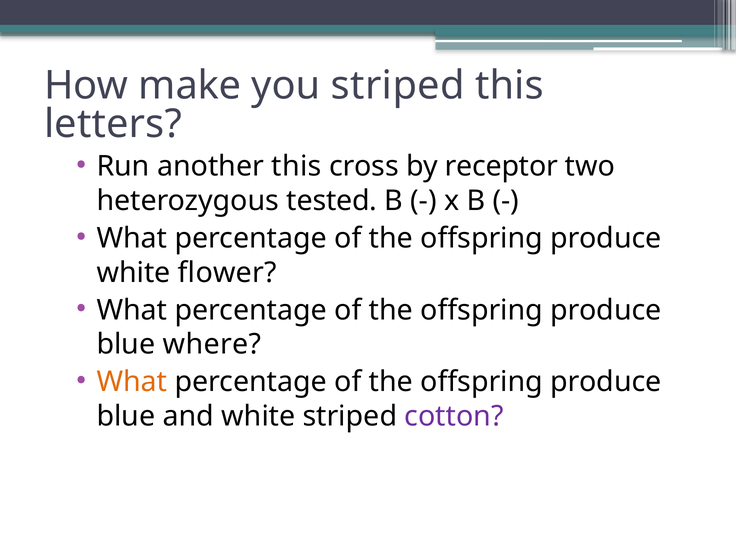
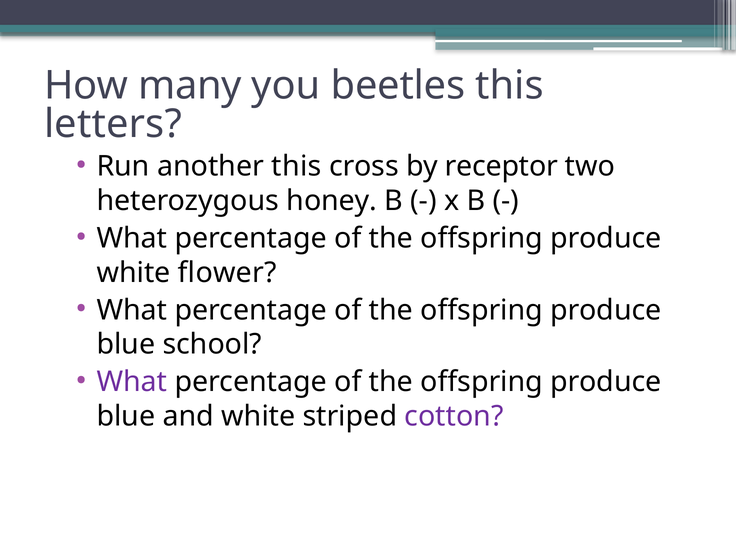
make: make -> many
you striped: striped -> beetles
tested: tested -> honey
where: where -> school
What at (132, 382) colour: orange -> purple
